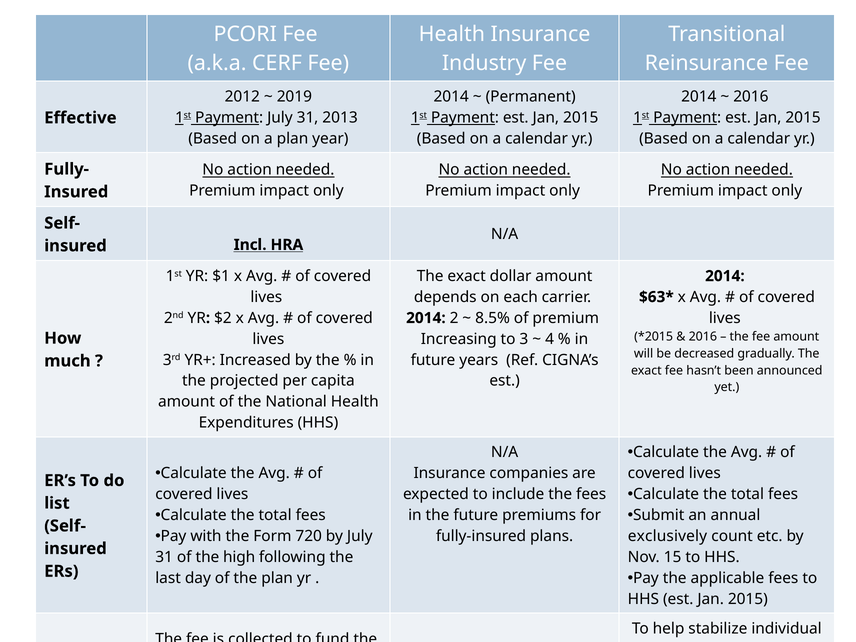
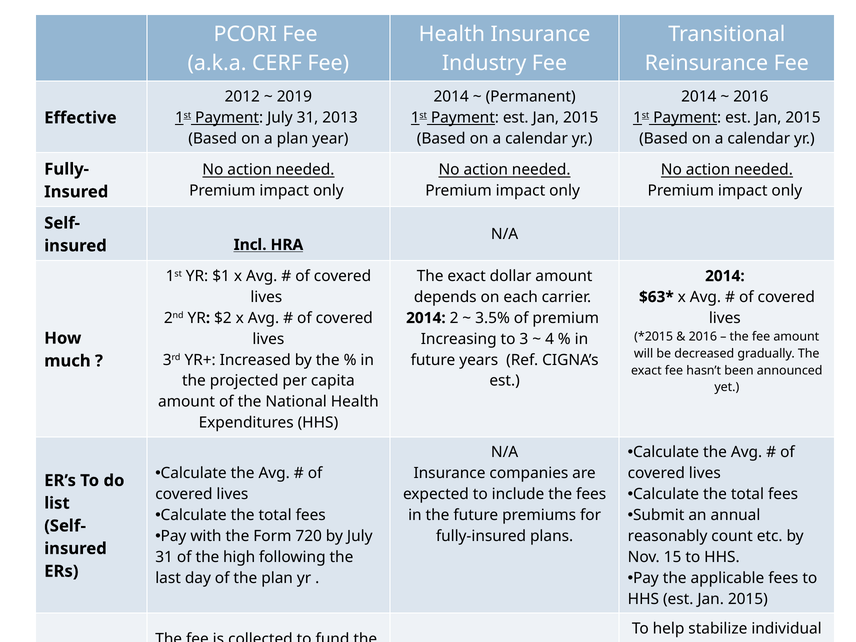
8.5%: 8.5% -> 3.5%
exclusively: exclusively -> reasonably
